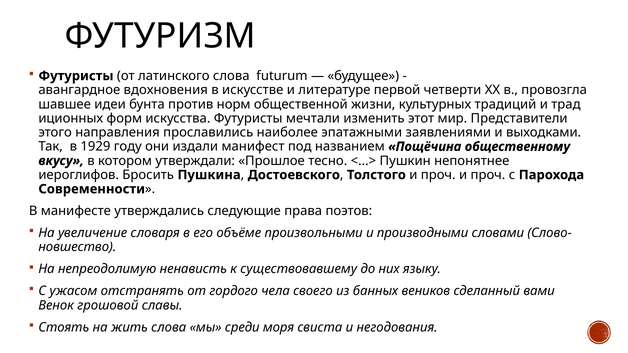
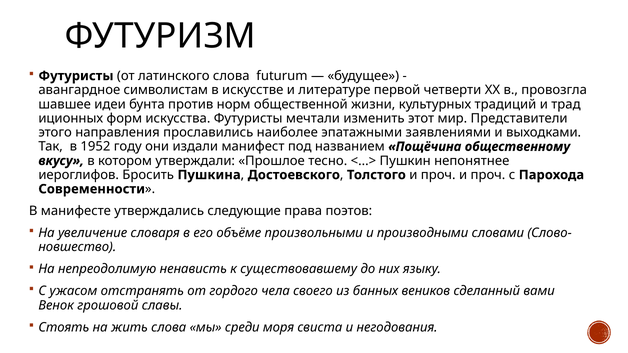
вдохновения: вдохновения -> символистам
1929: 1929 -> 1952
